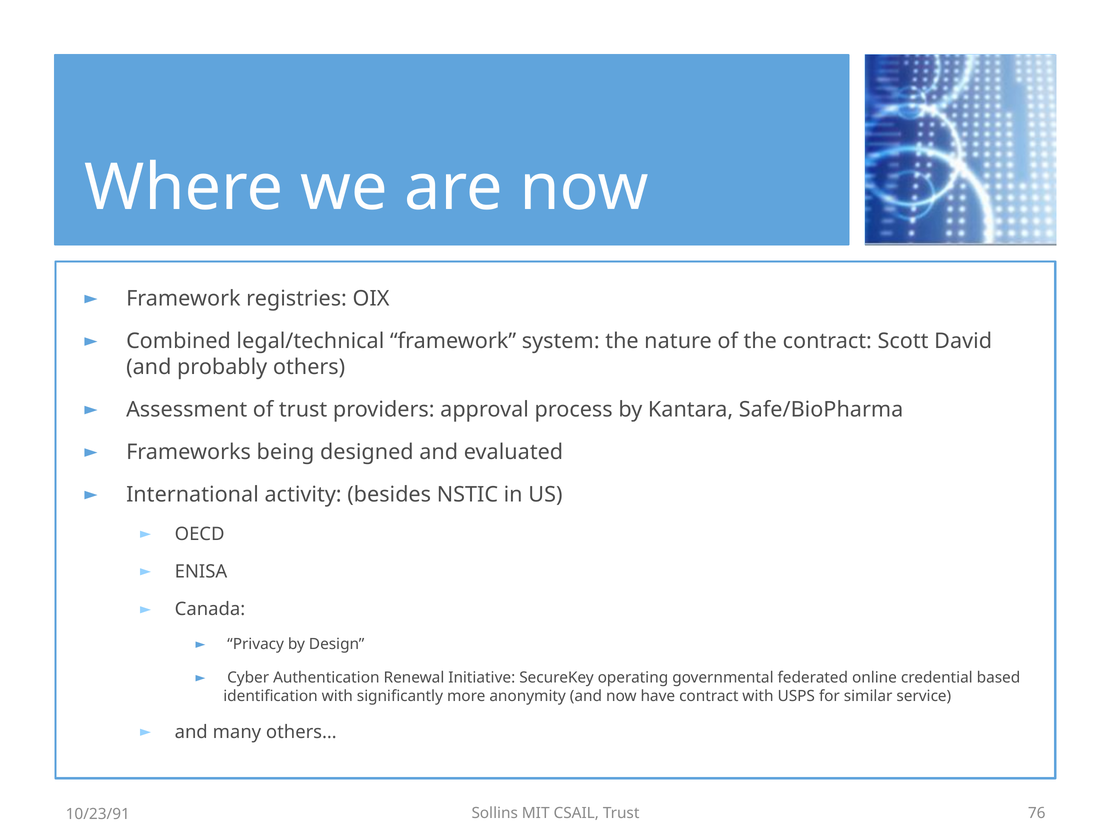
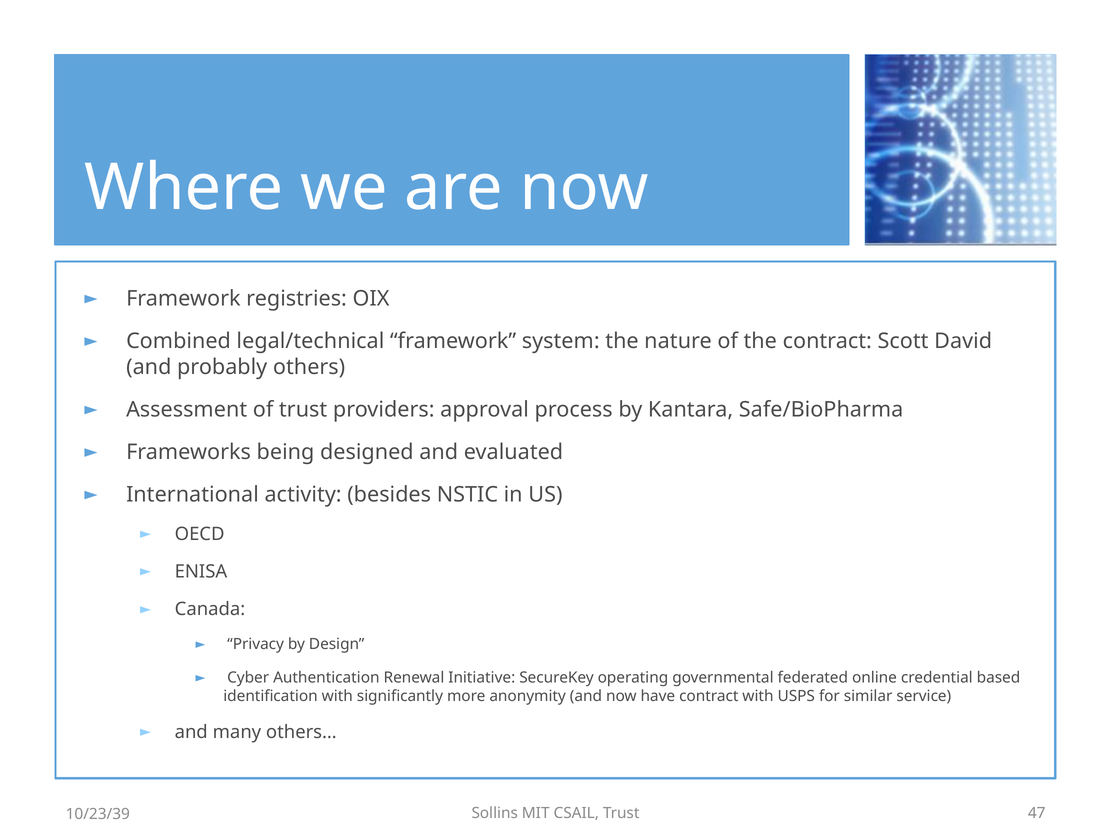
76: 76 -> 47
10/23/91: 10/23/91 -> 10/23/39
